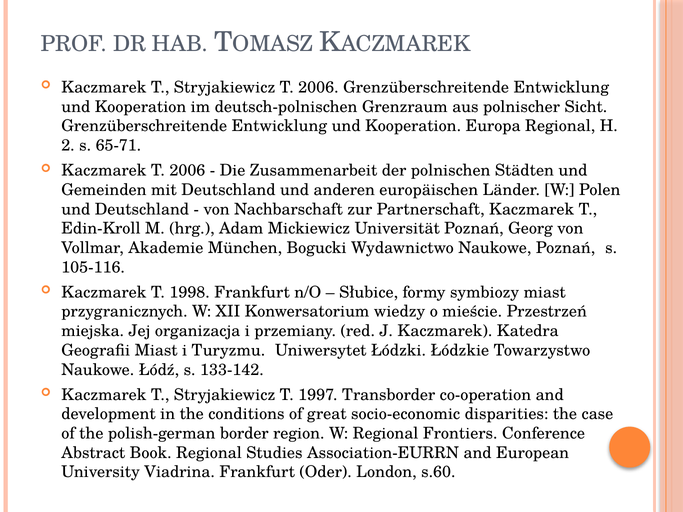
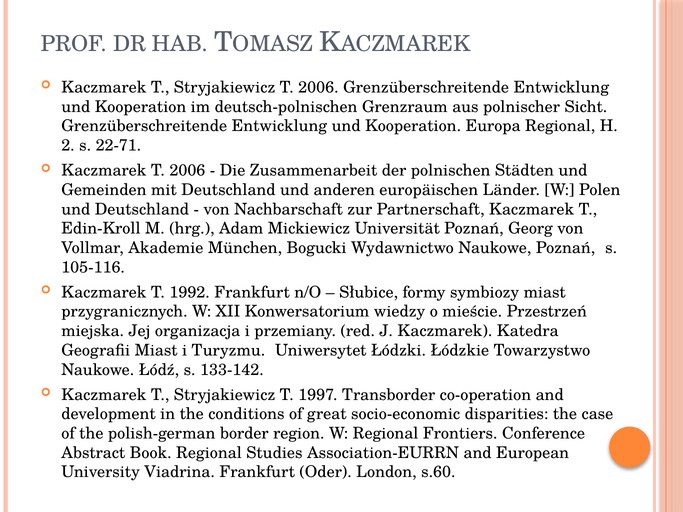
65-71: 65-71 -> 22-71
1998: 1998 -> 1992
